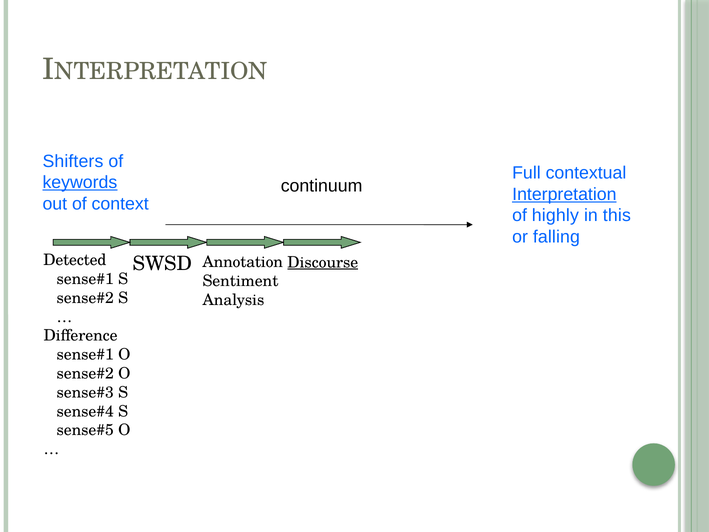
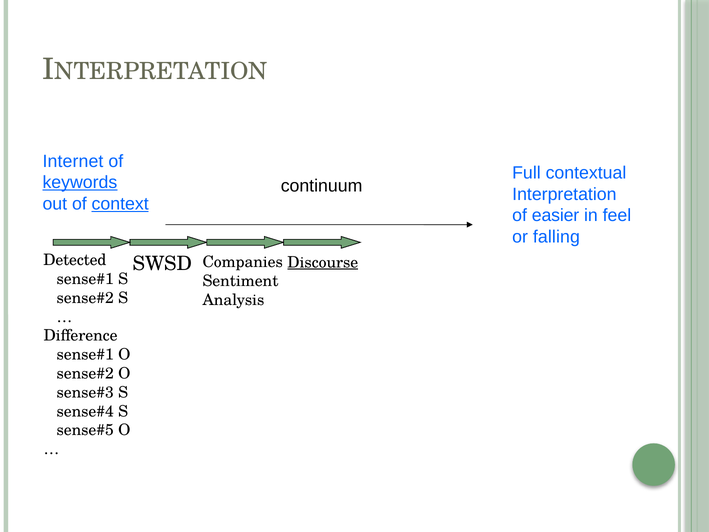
Shifters: Shifters -> Internet
Interpretation underline: present -> none
context underline: none -> present
highly: highly -> easier
this: this -> feel
Annotation: Annotation -> Companies
